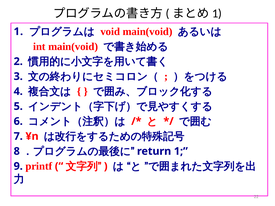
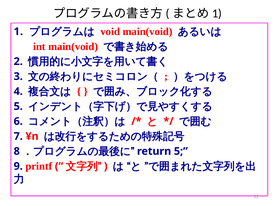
1 at (181, 151): 1 -> 5
